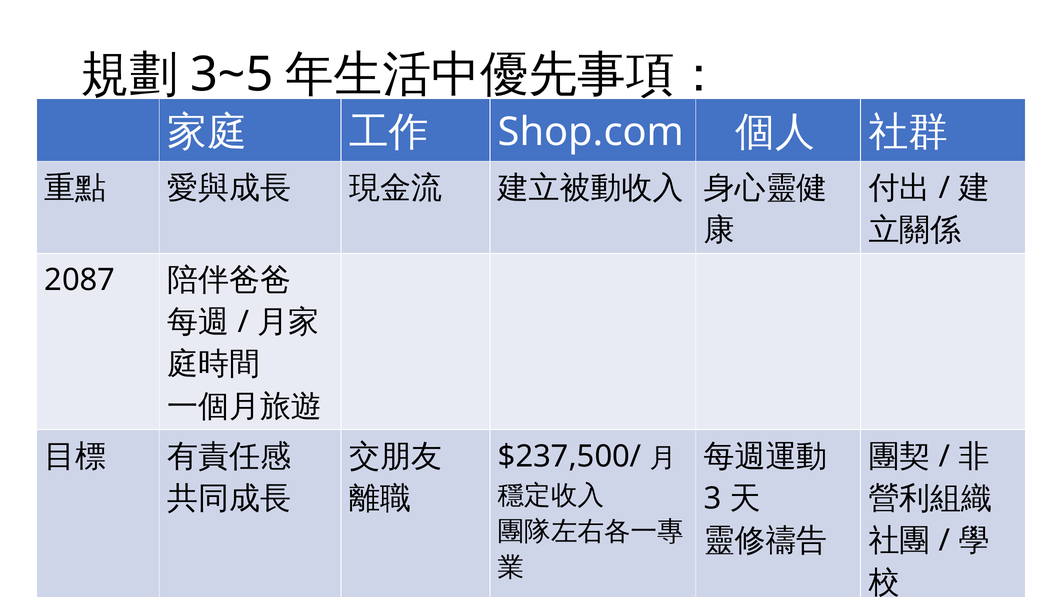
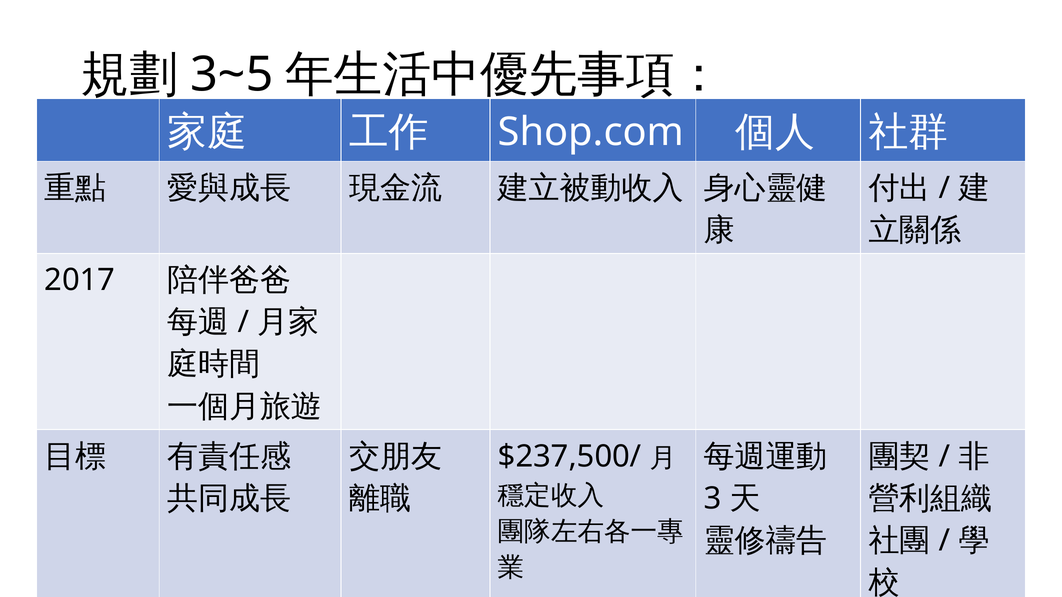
2087: 2087 -> 2017
